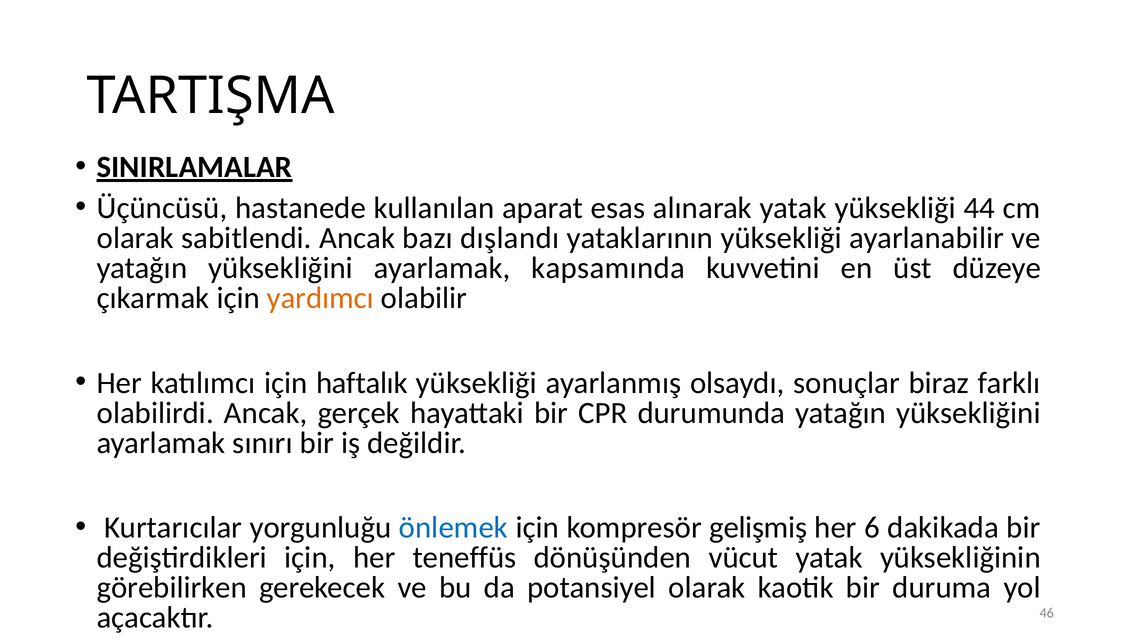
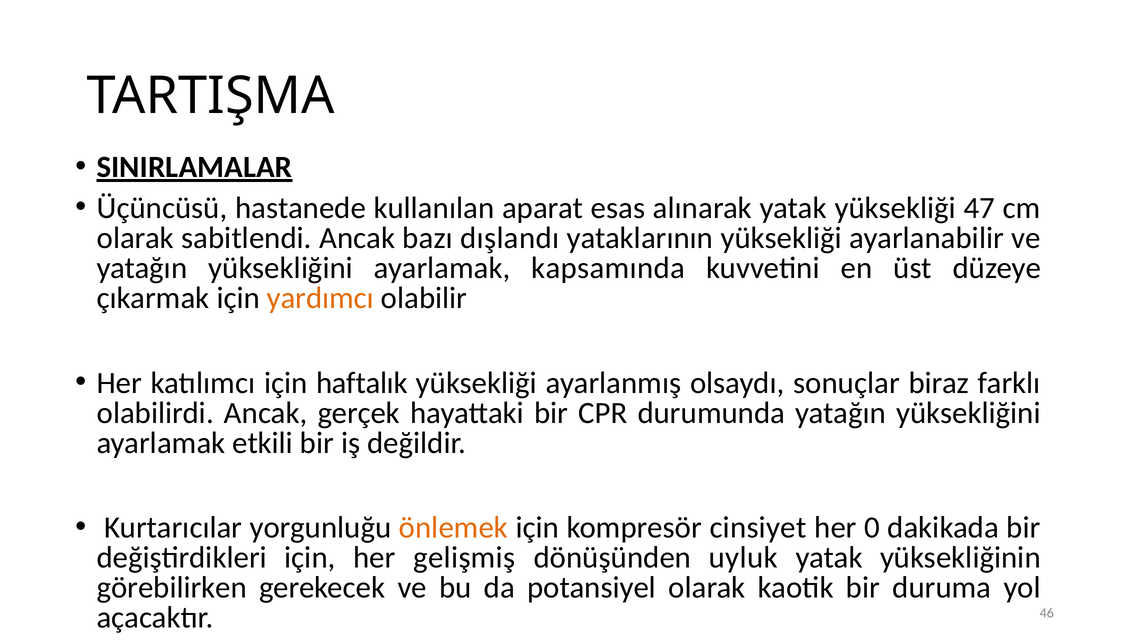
44: 44 -> 47
sınırı: sınırı -> etkili
önlemek colour: blue -> orange
gelişmiş: gelişmiş -> cinsiyet
6: 6 -> 0
teneffüs: teneffüs -> gelişmiş
vücut: vücut -> uyluk
